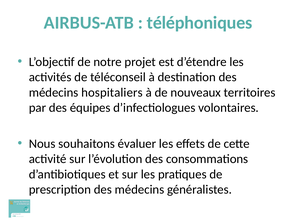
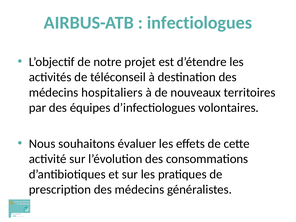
téléphoniques: téléphoniques -> infectiologues
